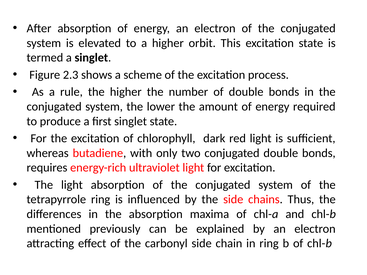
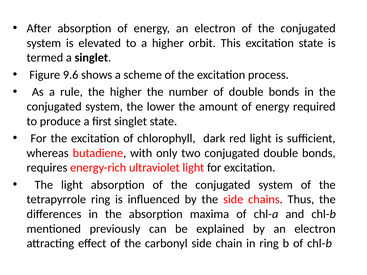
2.3: 2.3 -> 9.6
